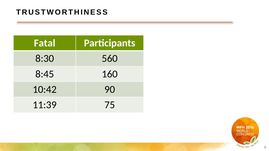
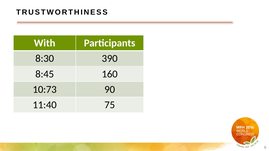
Fatal: Fatal -> With
560: 560 -> 390
10:42: 10:42 -> 10:73
11:39: 11:39 -> 11:40
